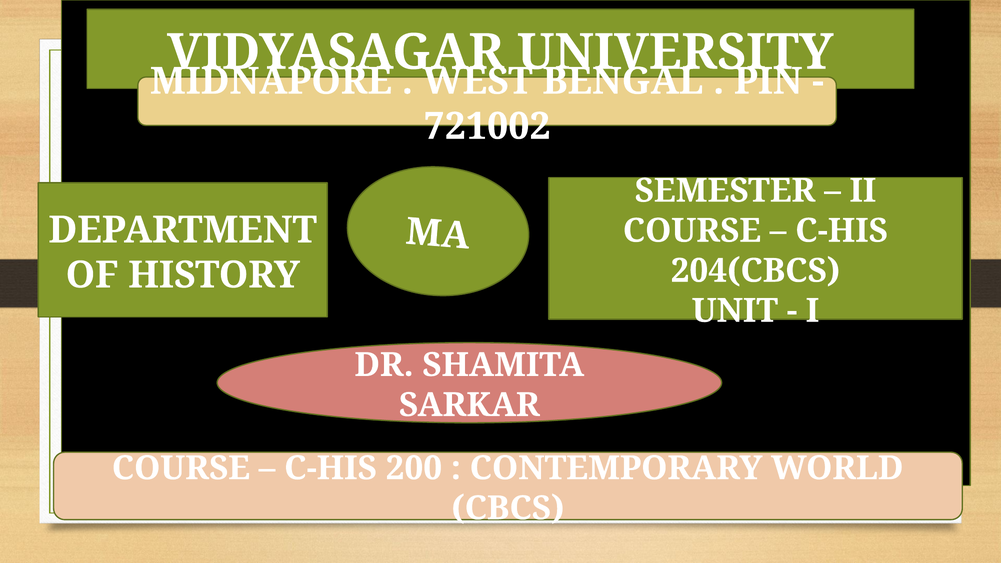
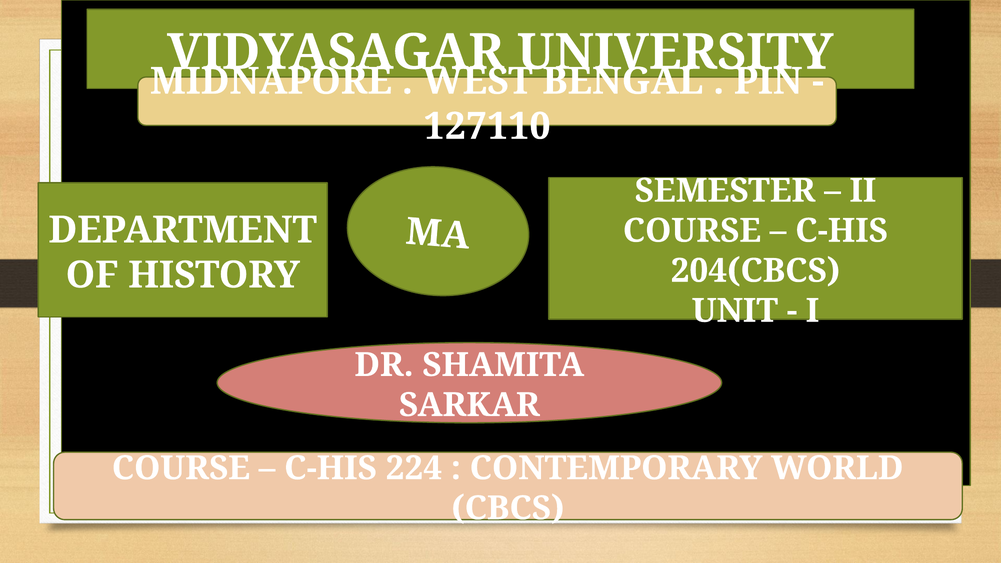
721002: 721002 -> 127110
200: 200 -> 224
